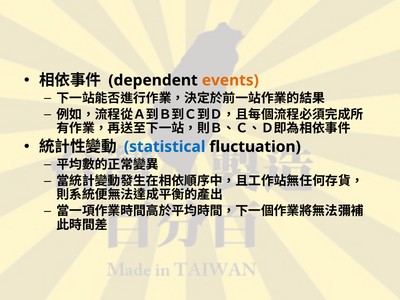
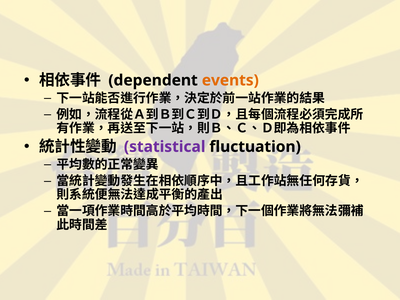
statistical colour: blue -> purple
